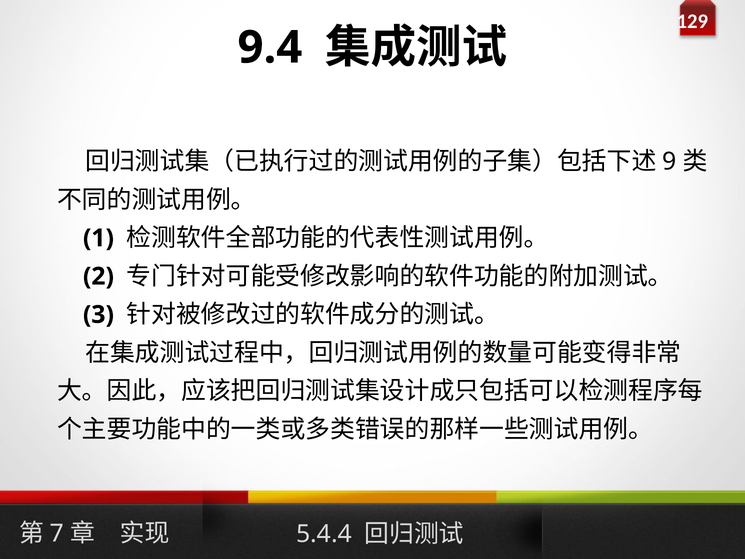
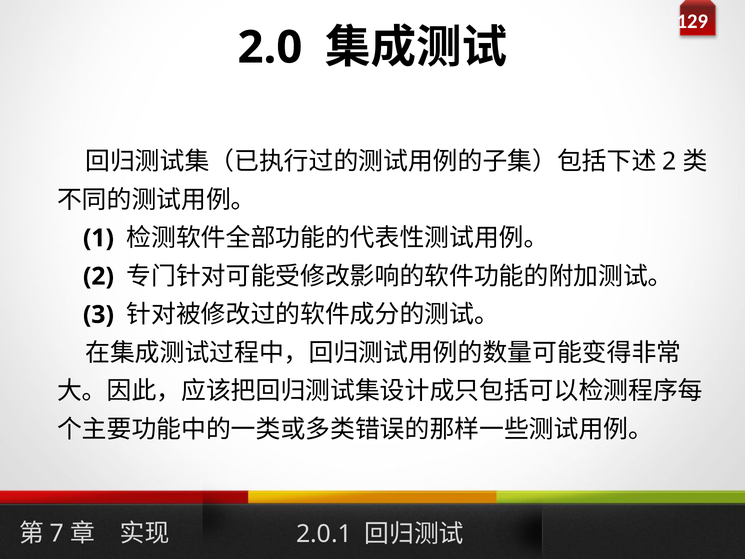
9.4: 9.4 -> 2.0
9 at (670, 161): 9 -> 2
5.4.4: 5.4.4 -> 2.0.1
